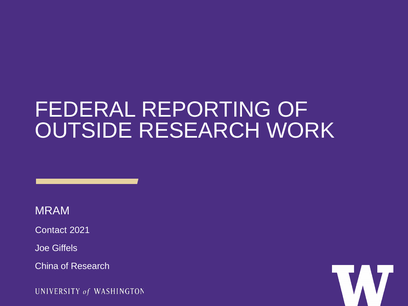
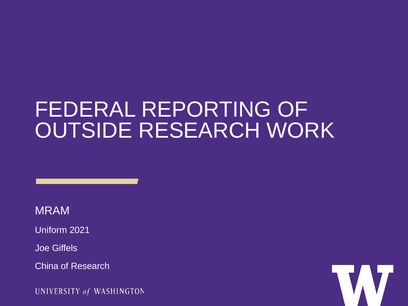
Contact: Contact -> Uniform
